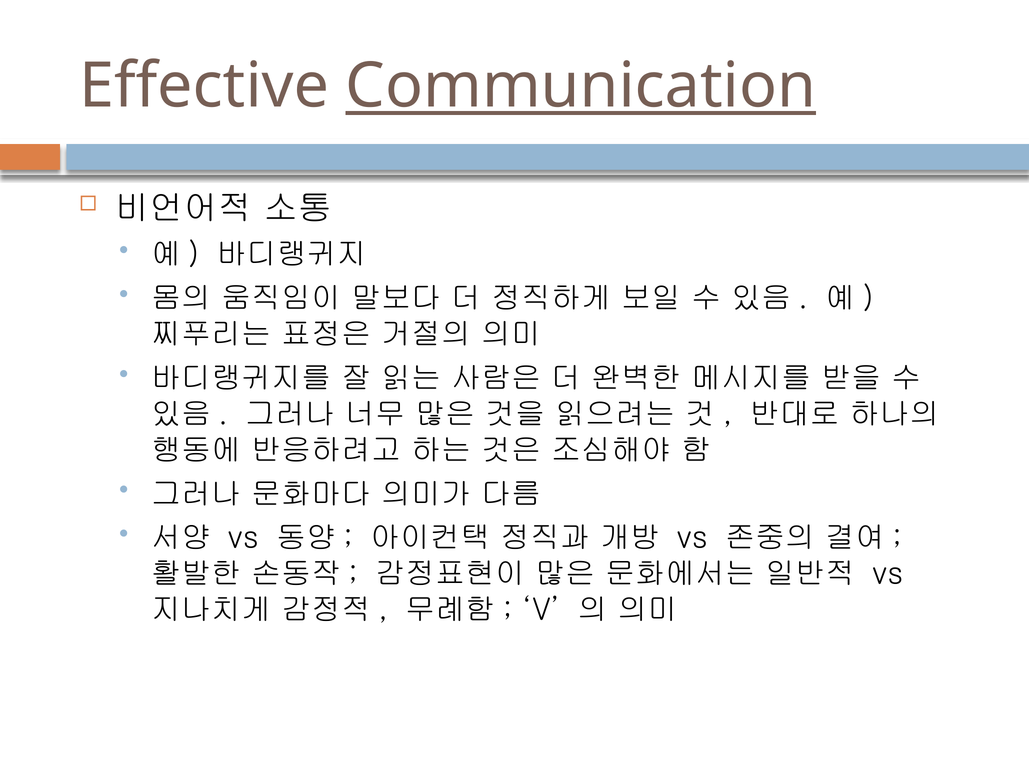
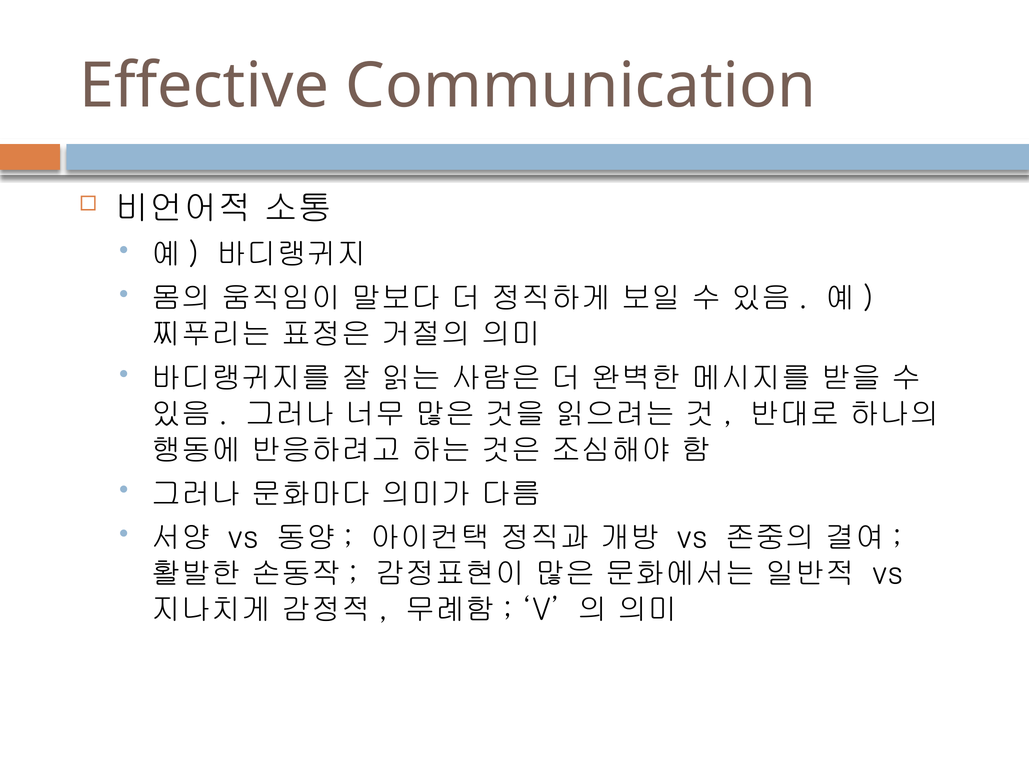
Communication underline: present -> none
